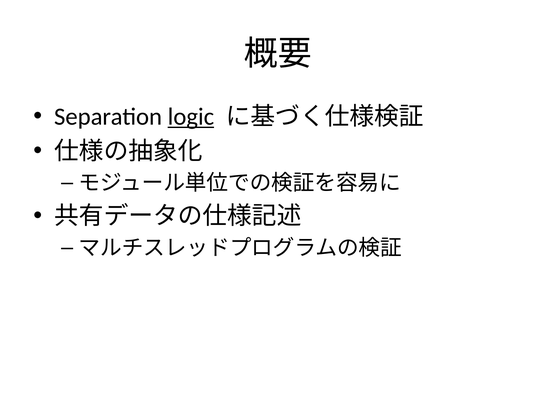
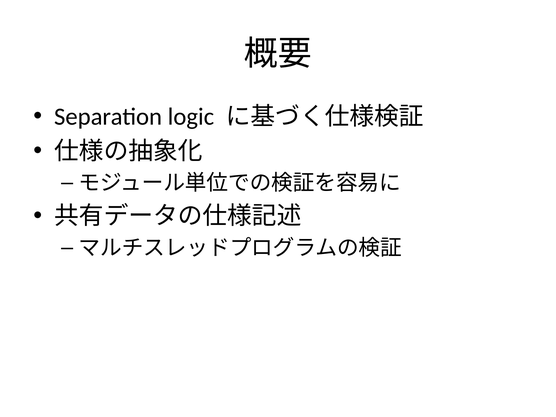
logic underline: present -> none
